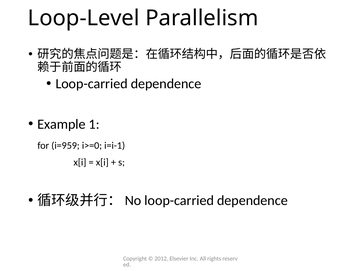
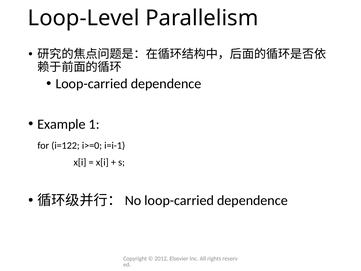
i=959: i=959 -> i=122
